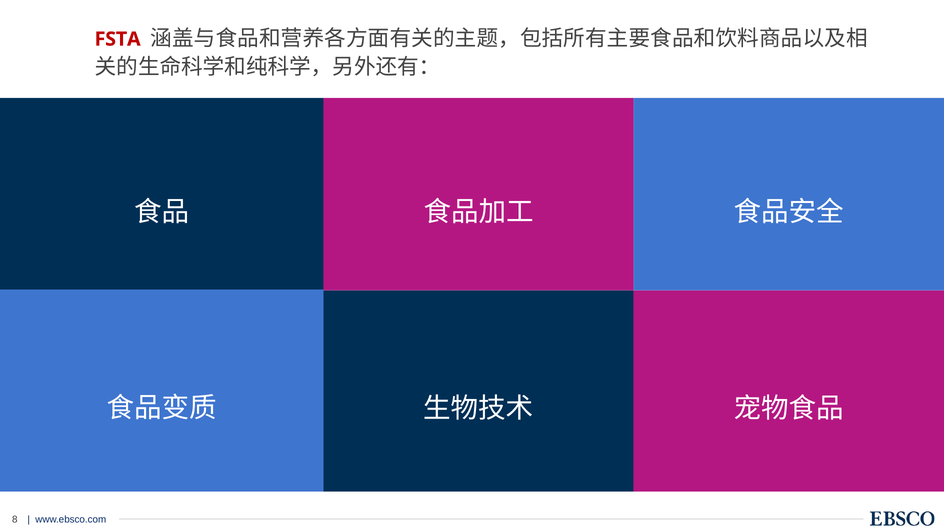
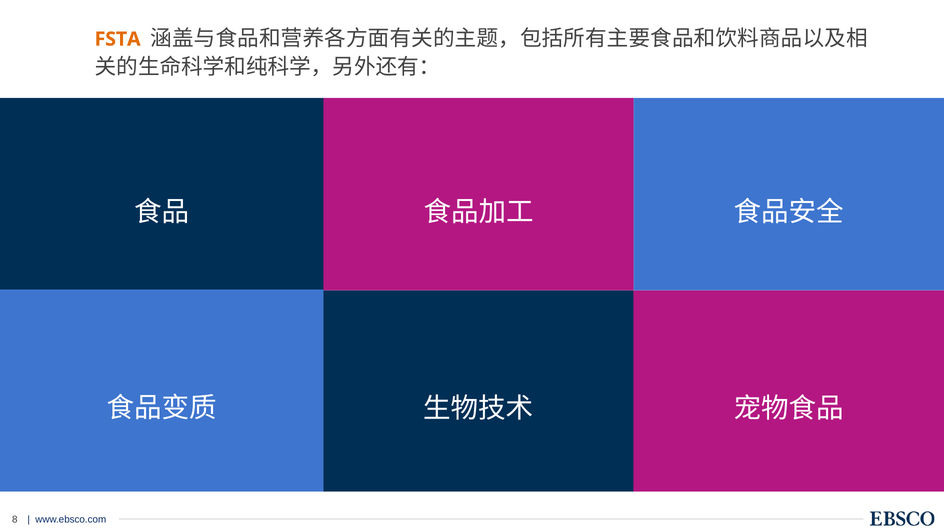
FSTA colour: red -> orange
